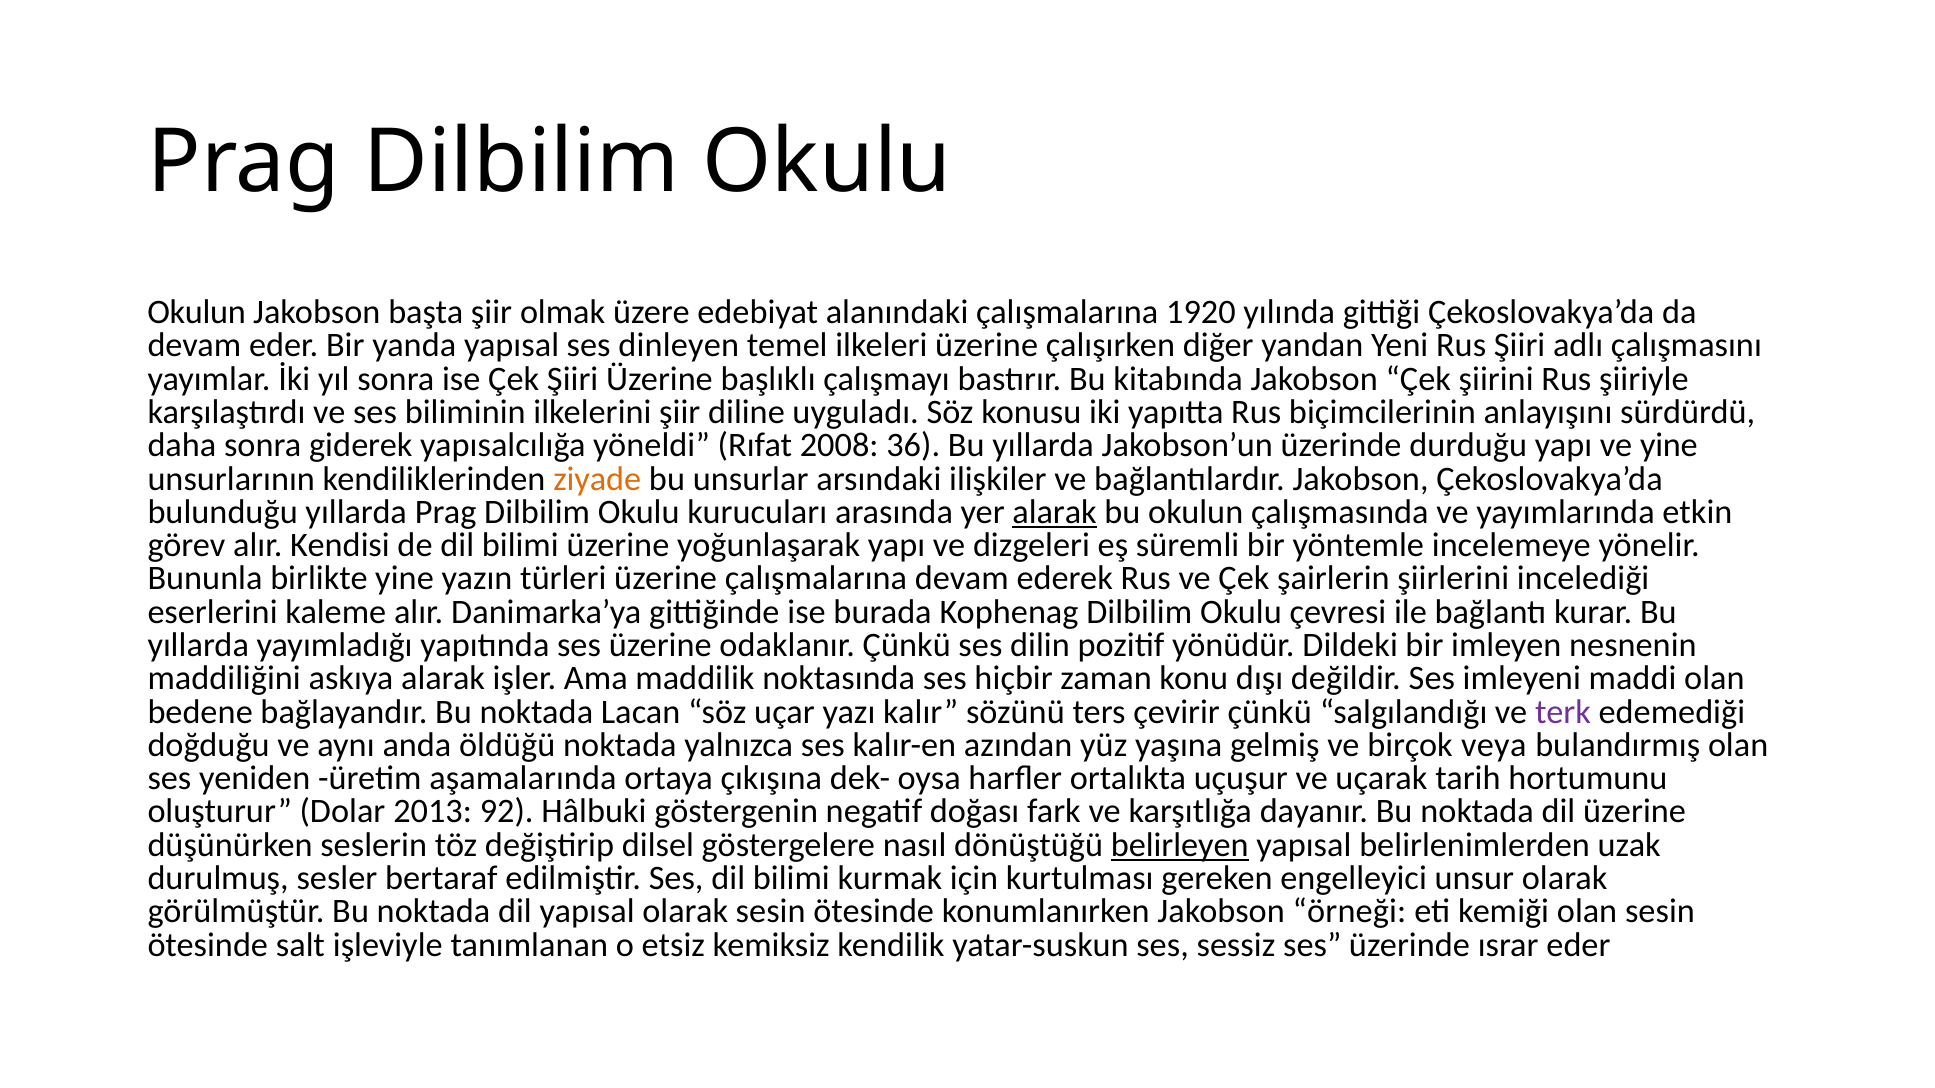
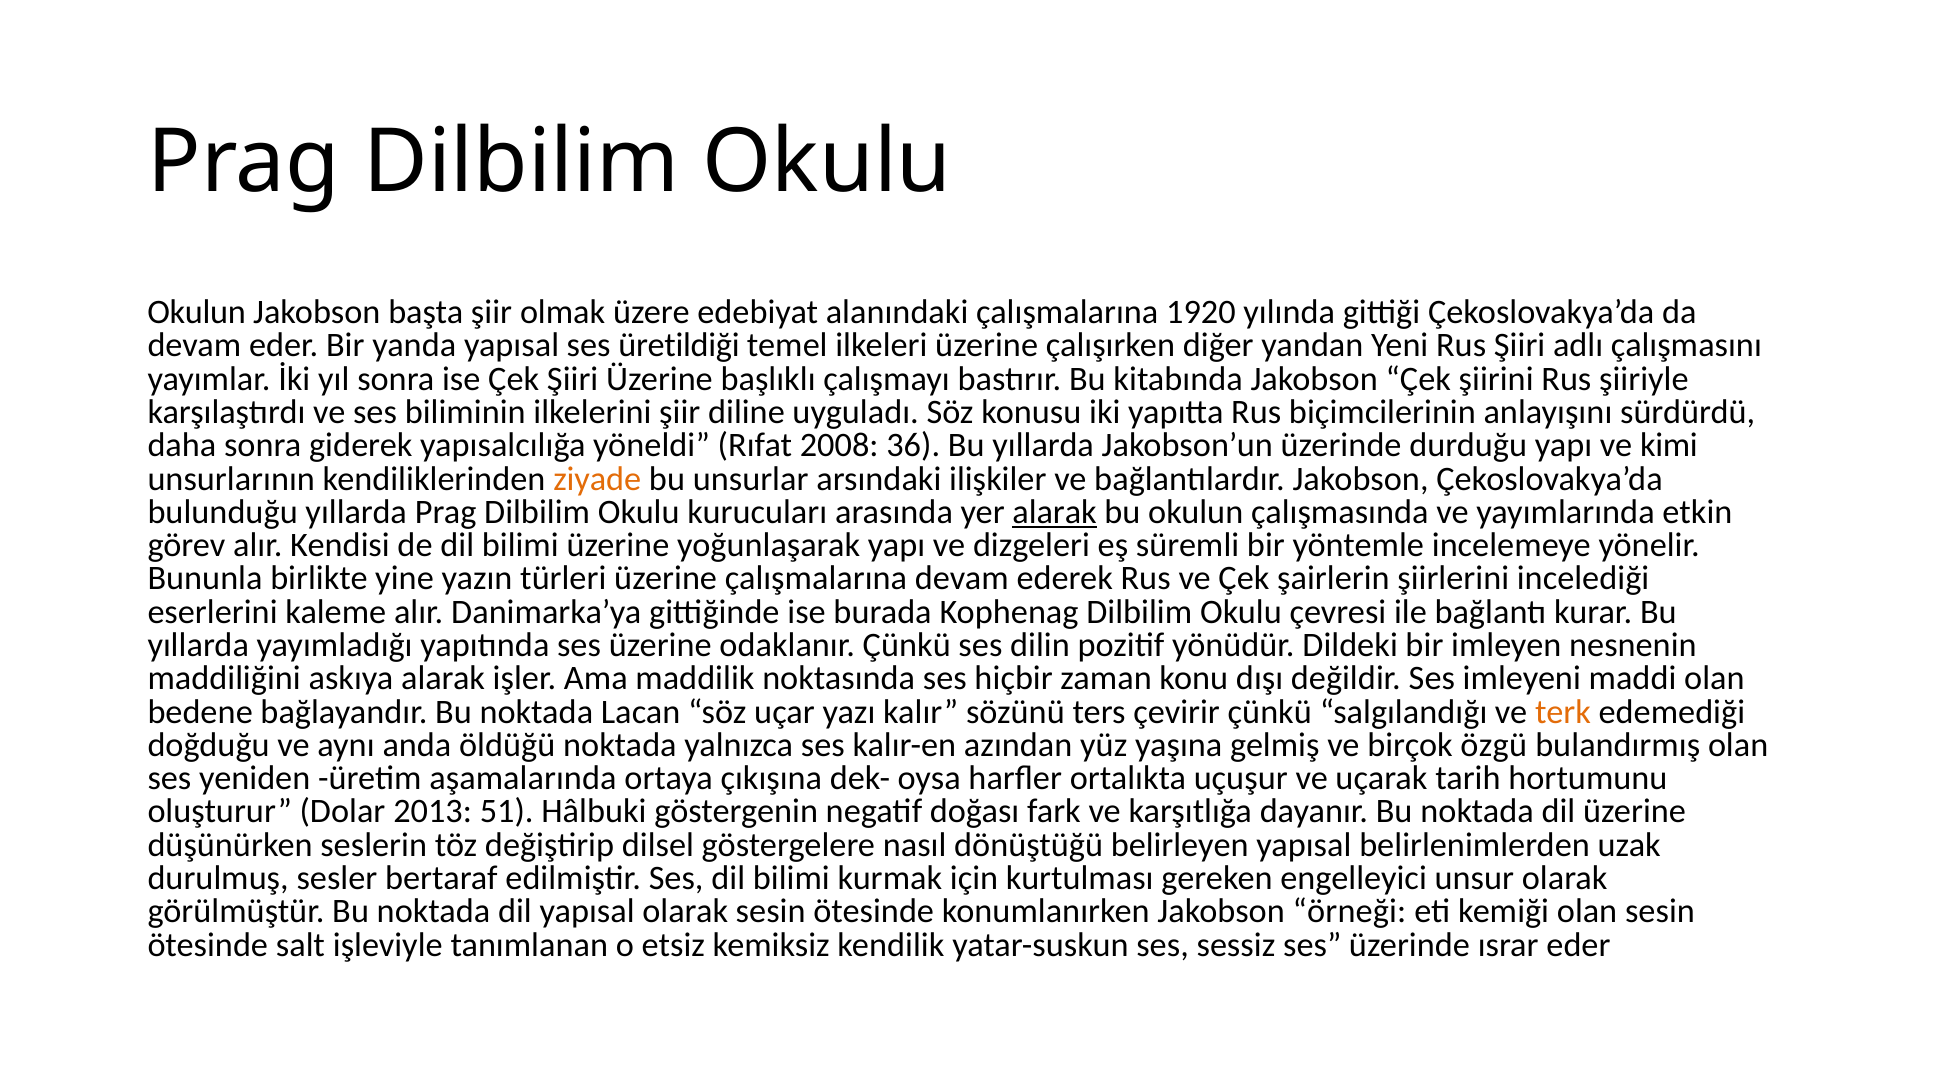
dinleyen: dinleyen -> üretildiği
ve yine: yine -> kimi
terk colour: purple -> orange
veya: veya -> özgü
92: 92 -> 51
belirleyen underline: present -> none
